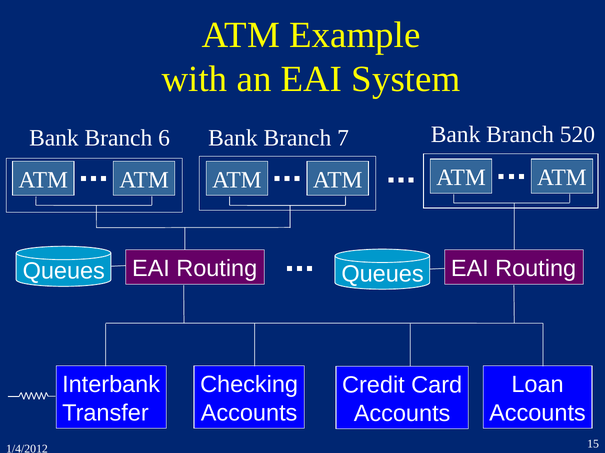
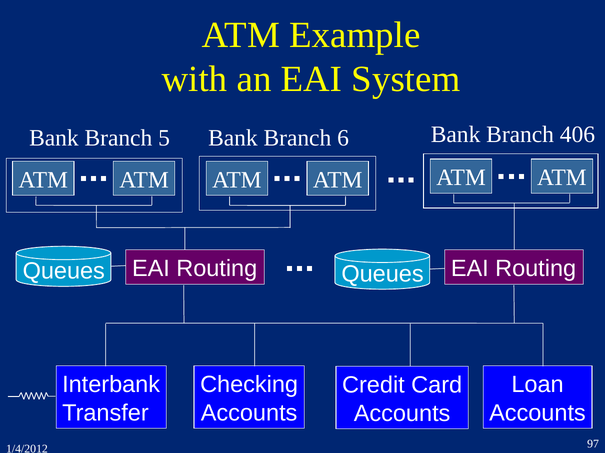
6: 6 -> 5
7: 7 -> 6
520: 520 -> 406
15: 15 -> 97
